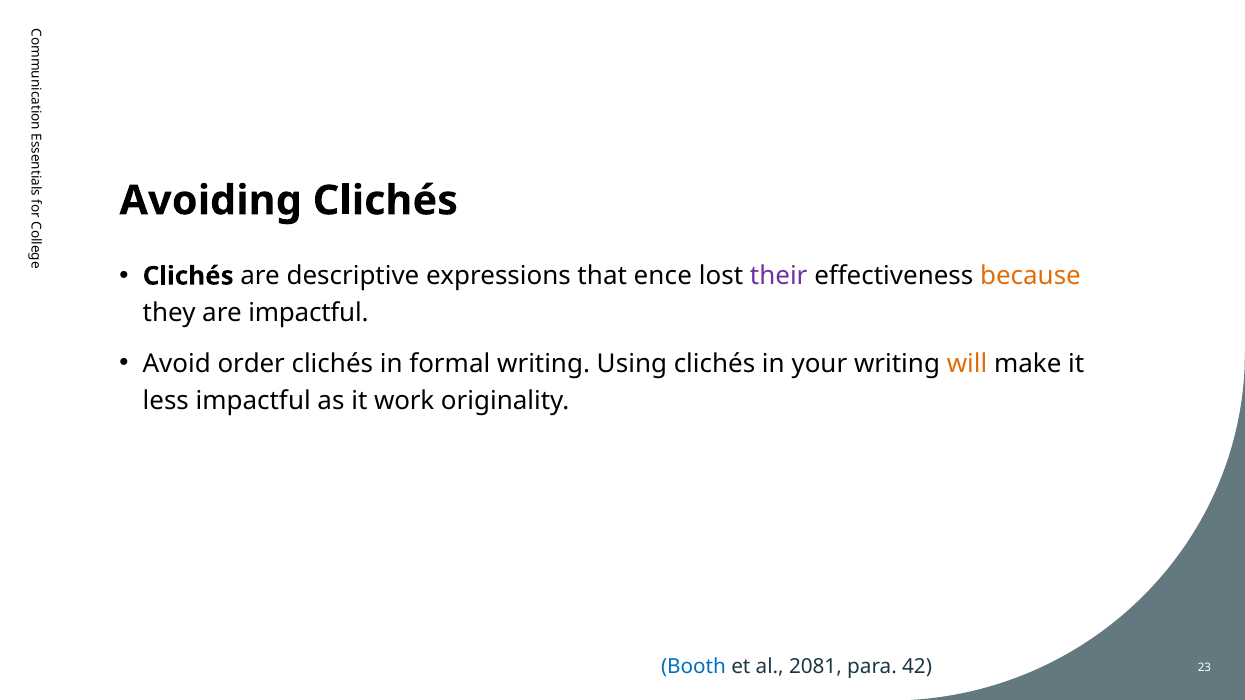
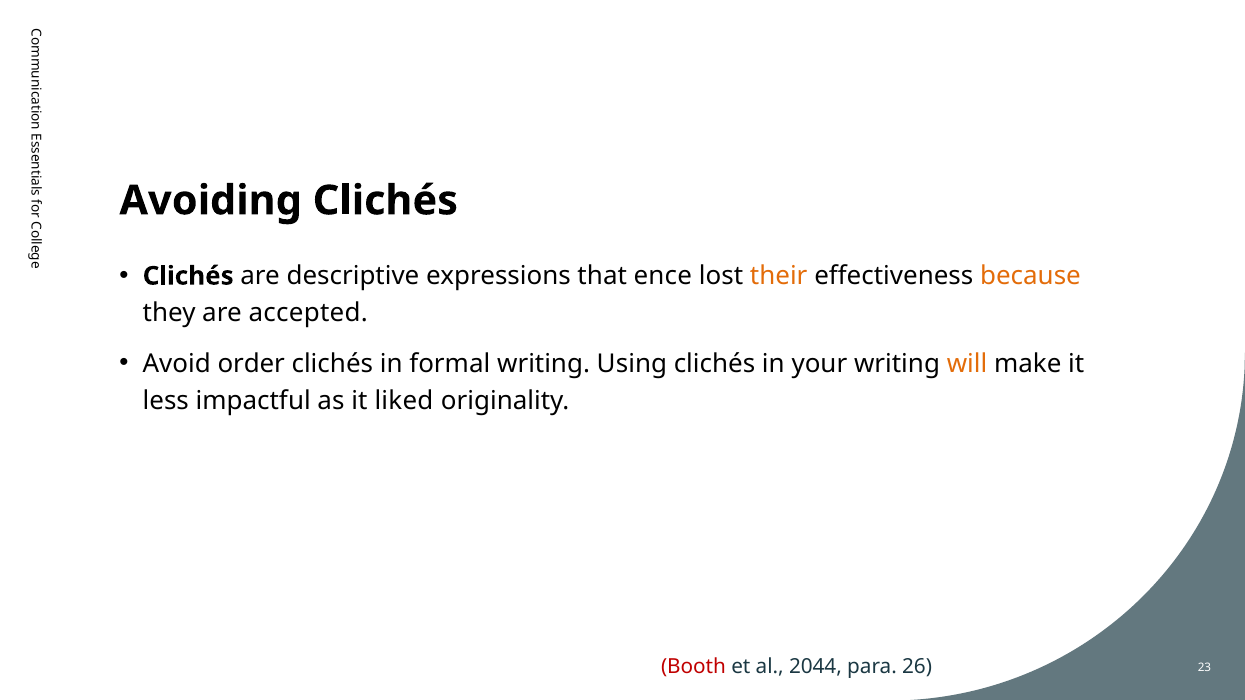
their colour: purple -> orange
are impactful: impactful -> accepted
work: work -> liked
Booth colour: blue -> red
2081: 2081 -> 2044
42: 42 -> 26
